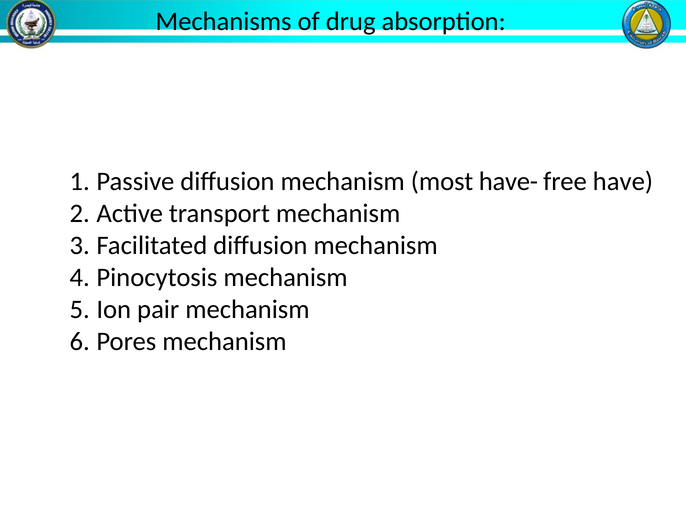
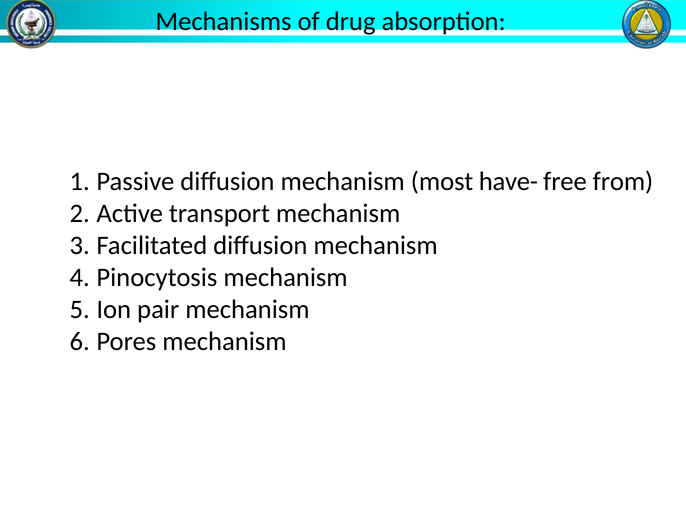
have: have -> from
